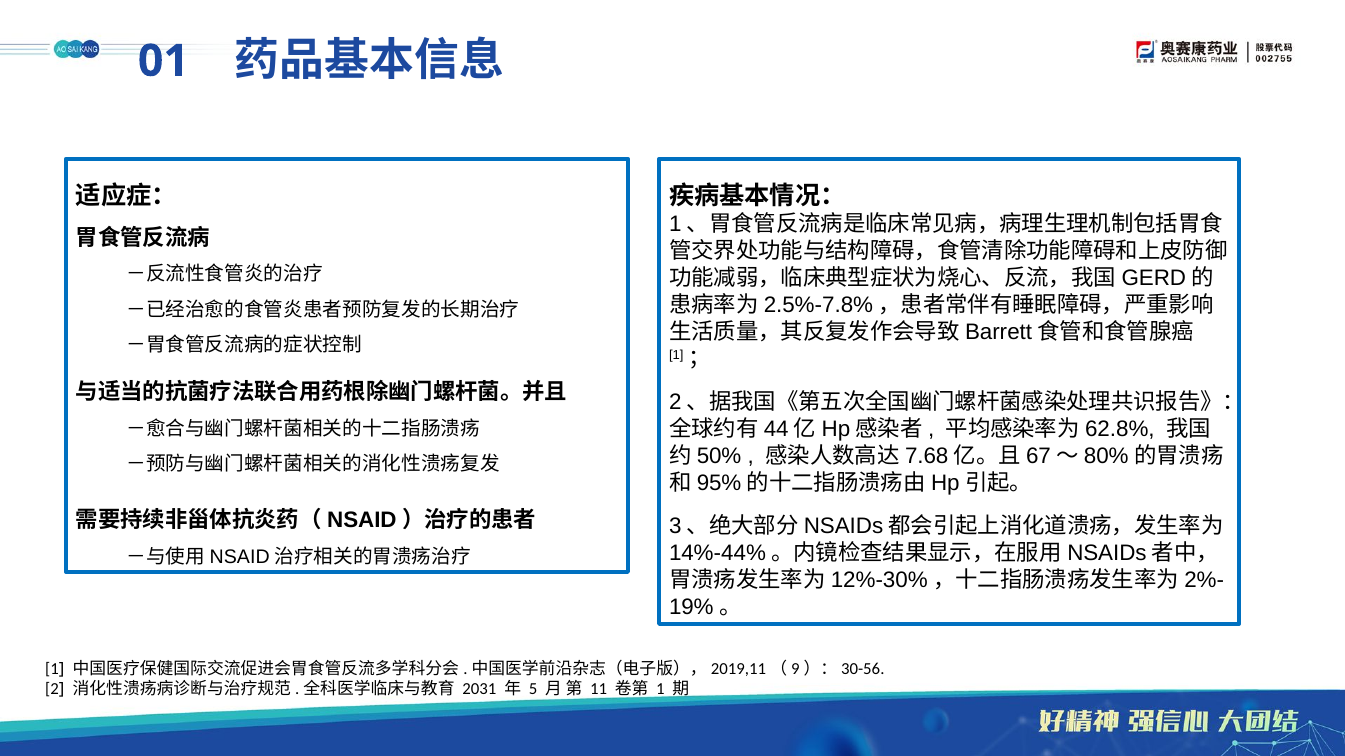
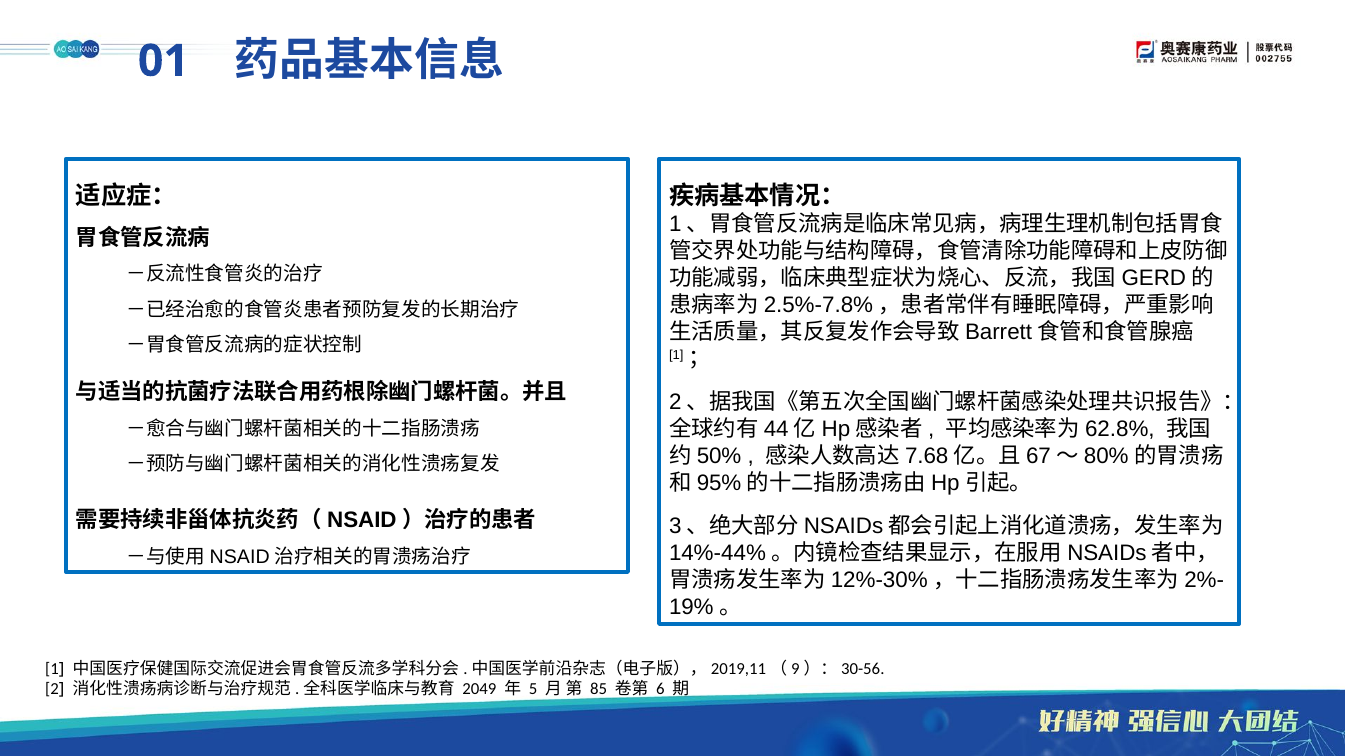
2031: 2031 -> 2049
11: 11 -> 85
1 at (660, 690): 1 -> 6
